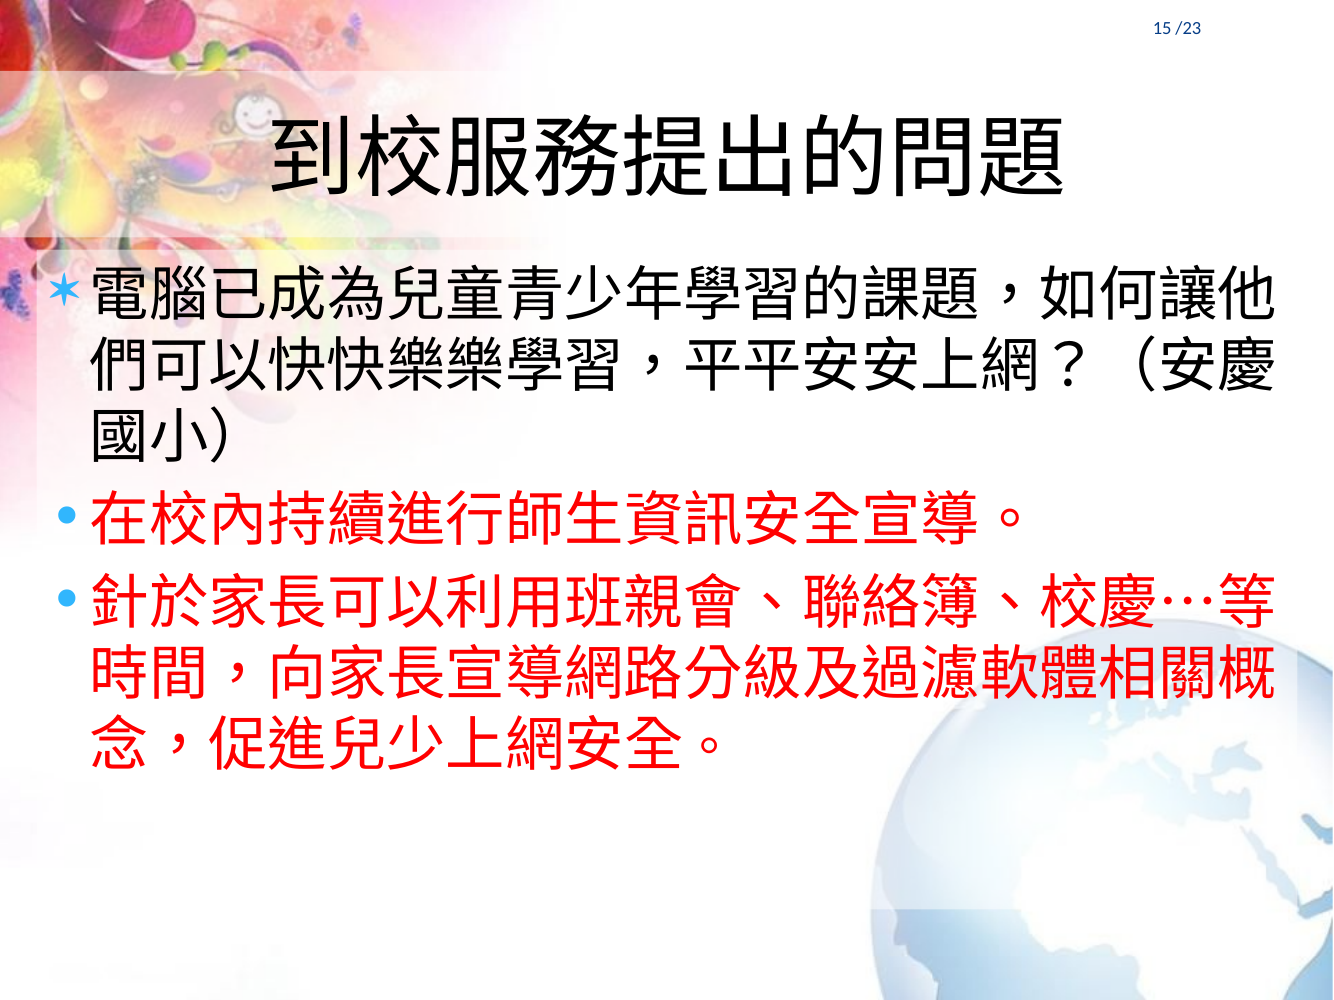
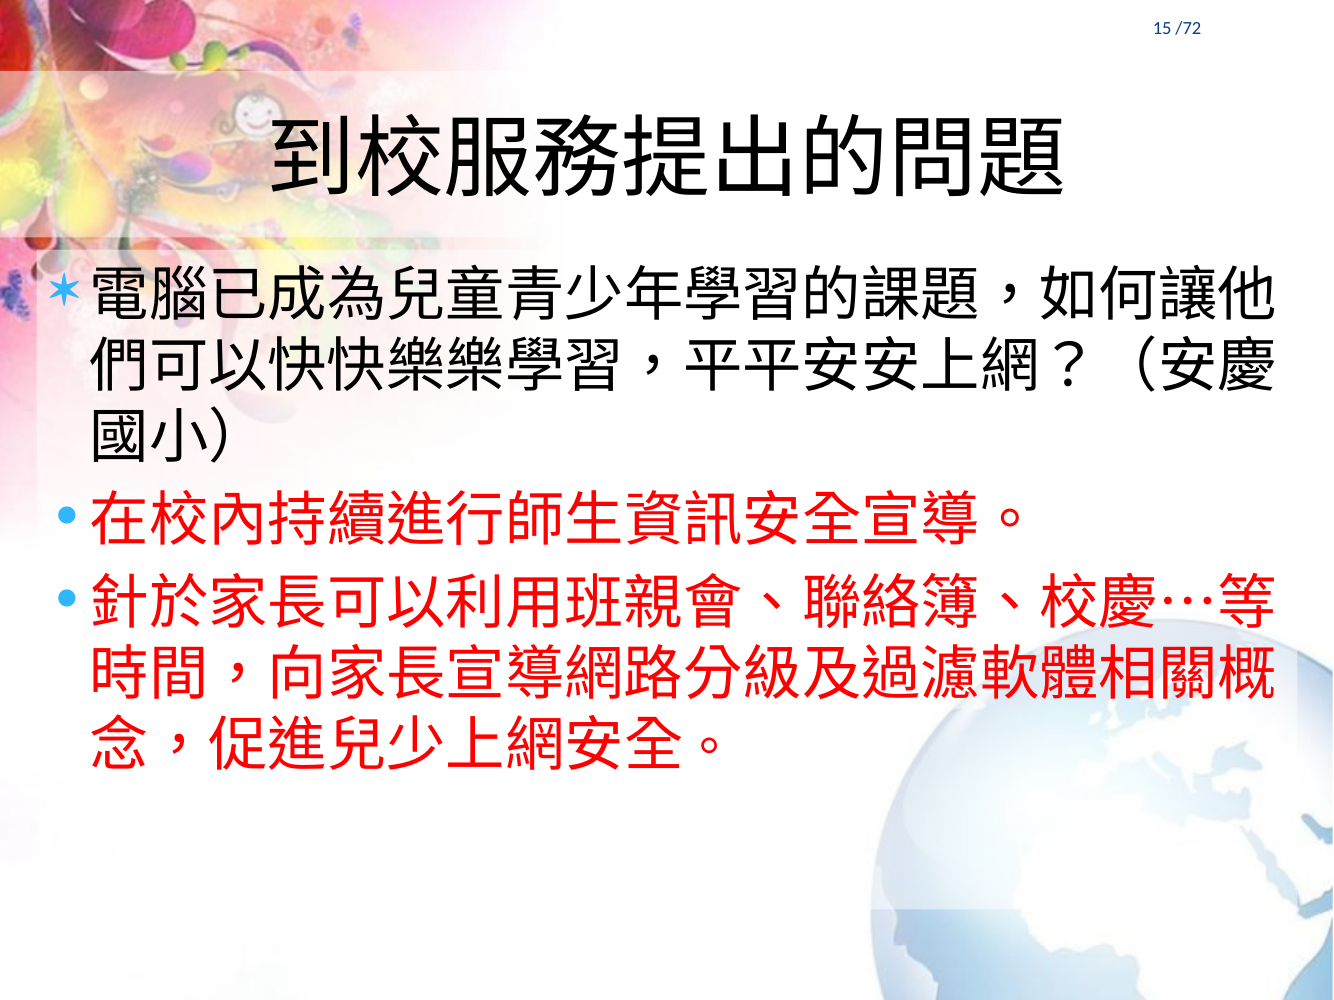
/23: /23 -> /72
